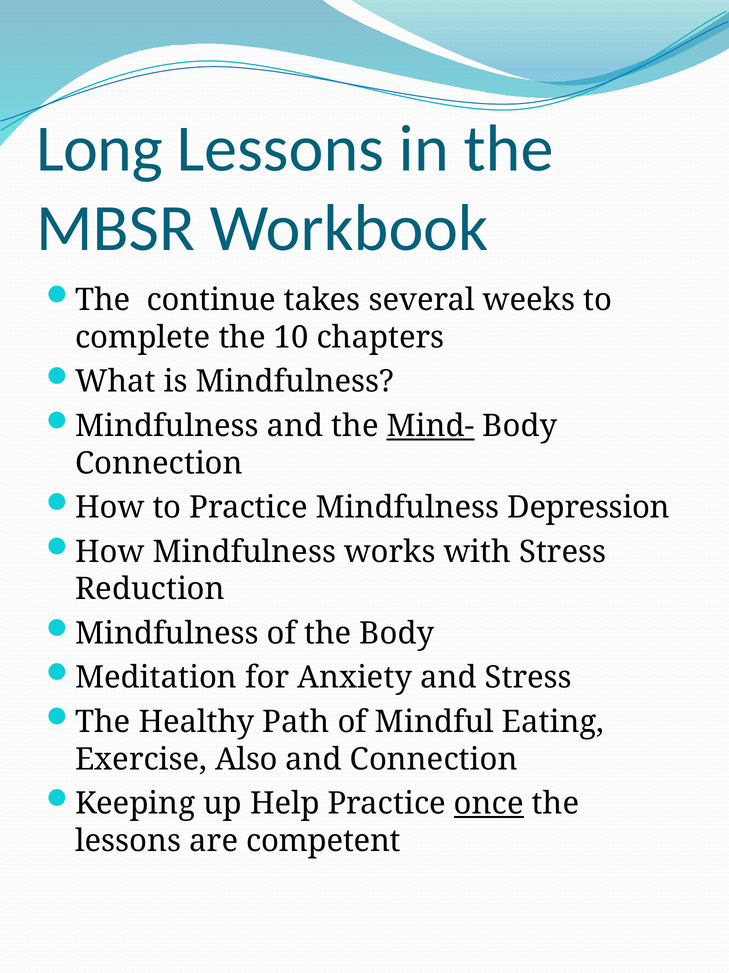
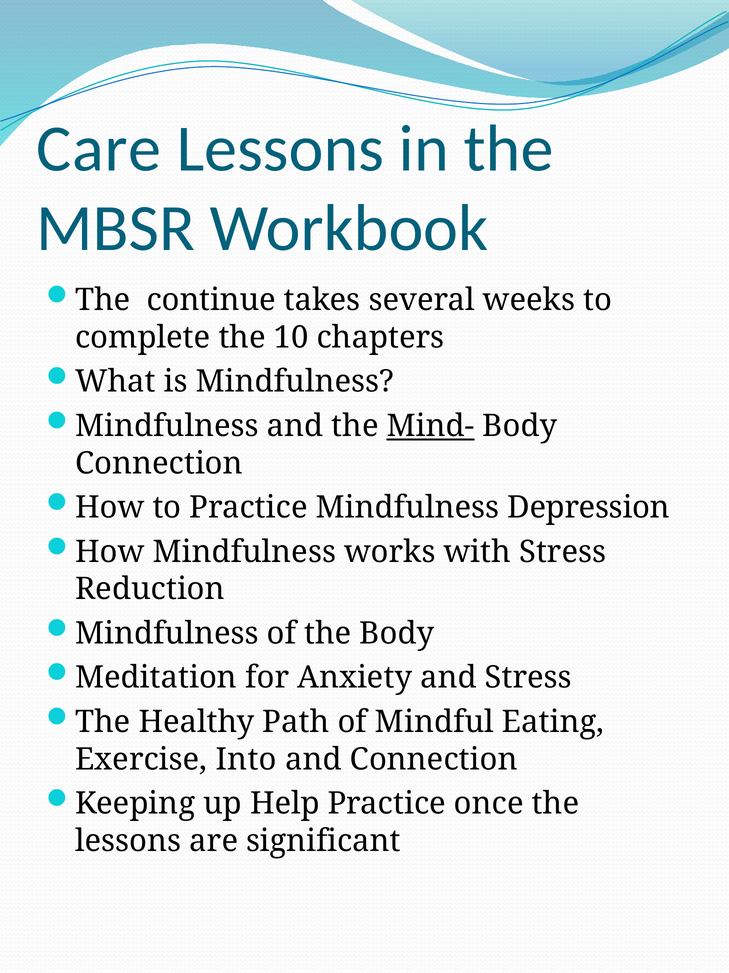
Long: Long -> Care
Also: Also -> Into
once underline: present -> none
competent: competent -> significant
